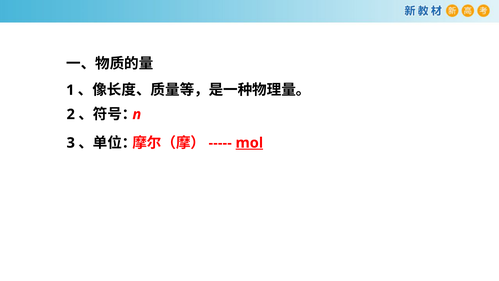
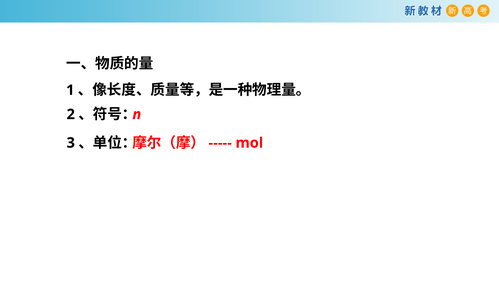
mol underline: present -> none
